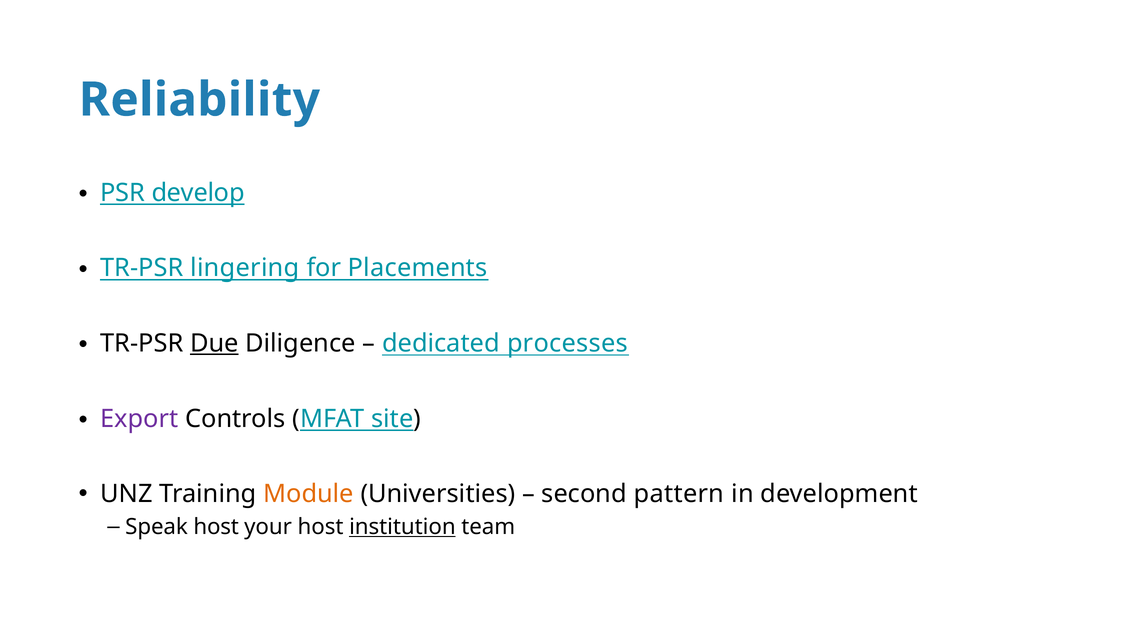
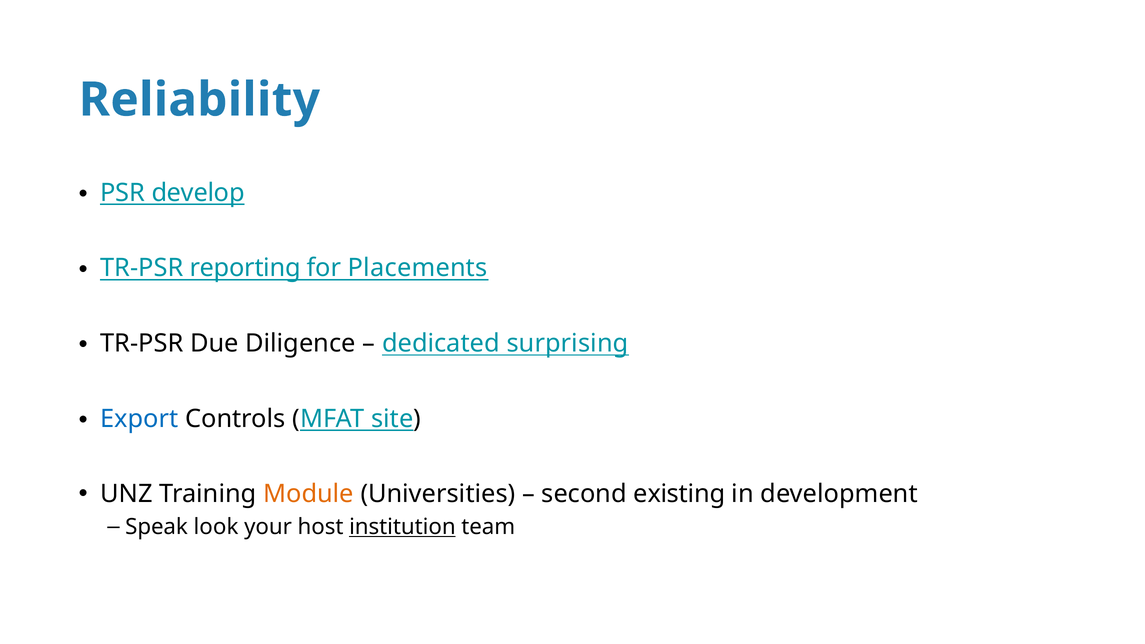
lingering: lingering -> reporting
Due underline: present -> none
processes: processes -> surprising
Export colour: purple -> blue
pattern: pattern -> existing
Speak host: host -> look
